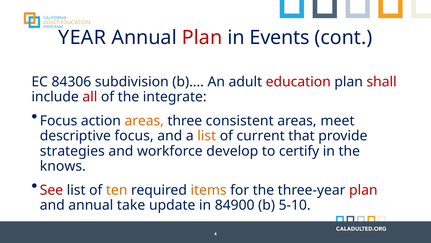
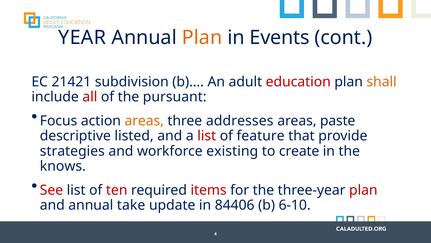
Plan at (202, 38) colour: red -> orange
84306: 84306 -> 21421
shall colour: red -> orange
integrate: integrate -> pursuant
consistent: consistent -> addresses
meet: meet -> paste
descriptive focus: focus -> listed
list at (207, 136) colour: orange -> red
current: current -> feature
develop: develop -> existing
certify: certify -> create
ten colour: orange -> red
items colour: orange -> red
84900: 84900 -> 84406
5-10: 5-10 -> 6-10
